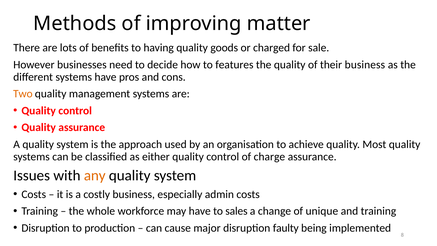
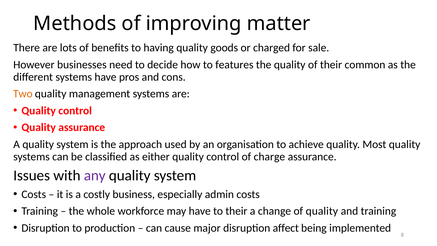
their business: business -> common
any colour: orange -> purple
to sales: sales -> their
of unique: unique -> quality
faulty: faulty -> affect
